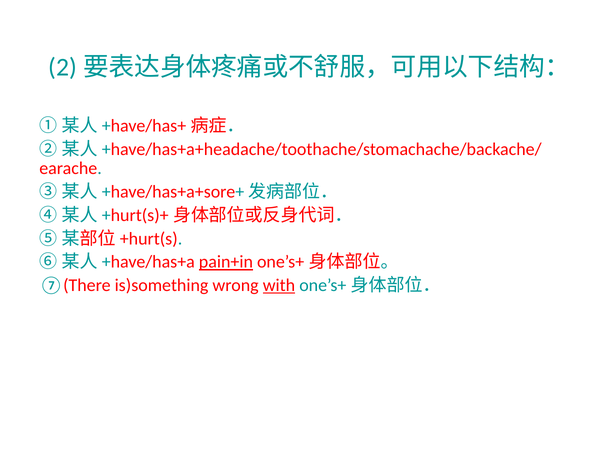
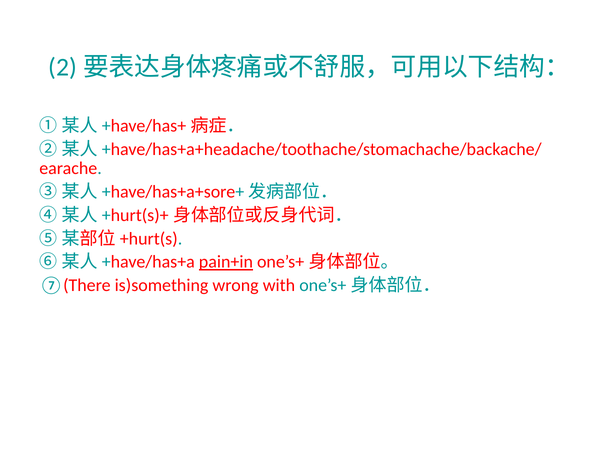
with underline: present -> none
